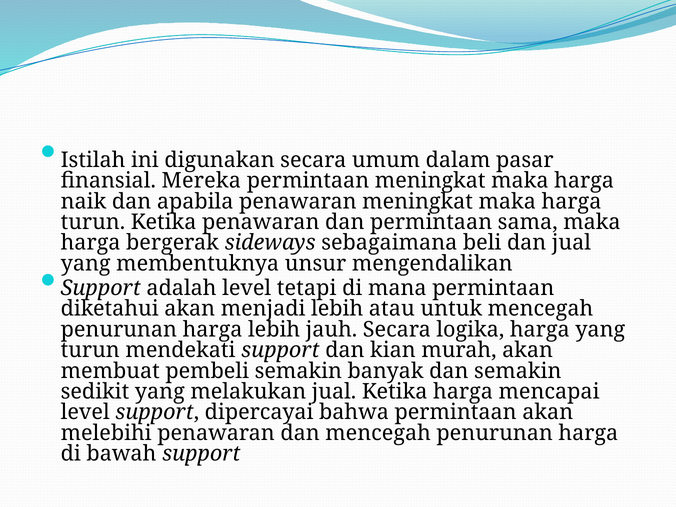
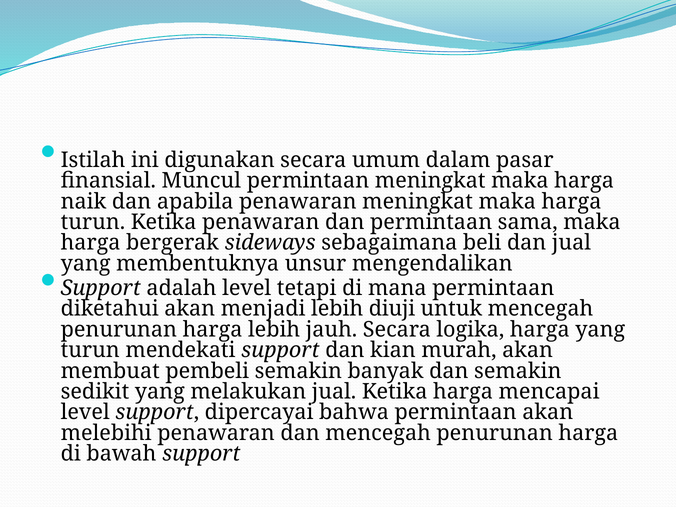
Mereka: Mereka -> Muncul
atau: atau -> diuji
